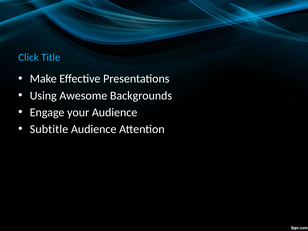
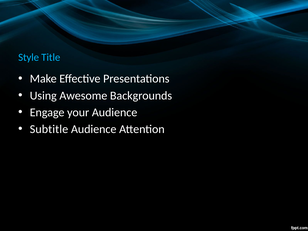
Click: Click -> Style
